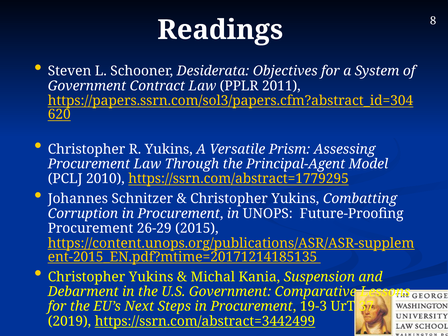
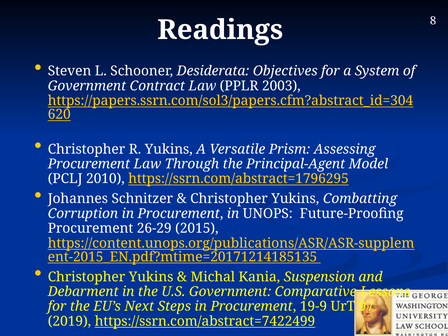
2011: 2011 -> 2003
https://ssrn.com/abstract=1779295: https://ssrn.com/abstract=1779295 -> https://ssrn.com/abstract=1796295
19-3: 19-3 -> 19-9
37: 37 -> 97
https://ssrn.com/abstract=3442499: https://ssrn.com/abstract=3442499 -> https://ssrn.com/abstract=7422499
